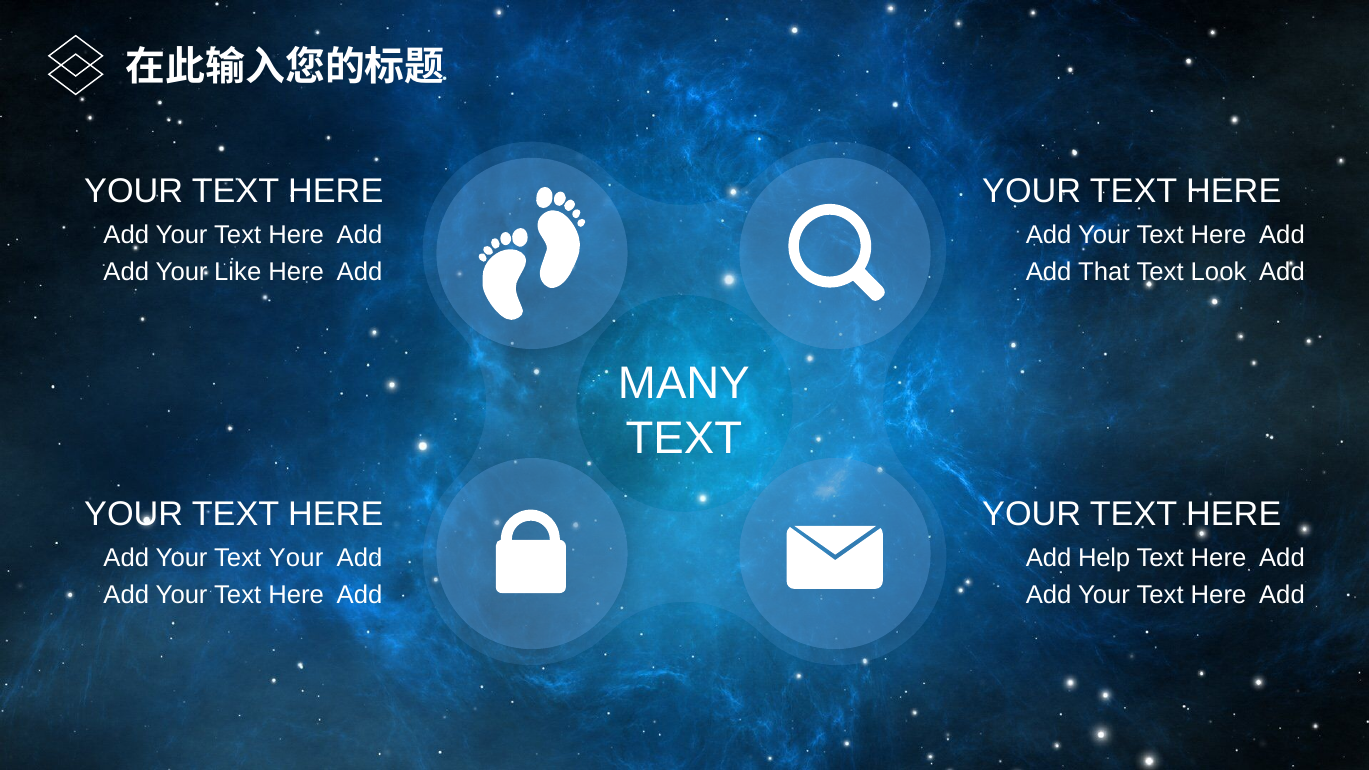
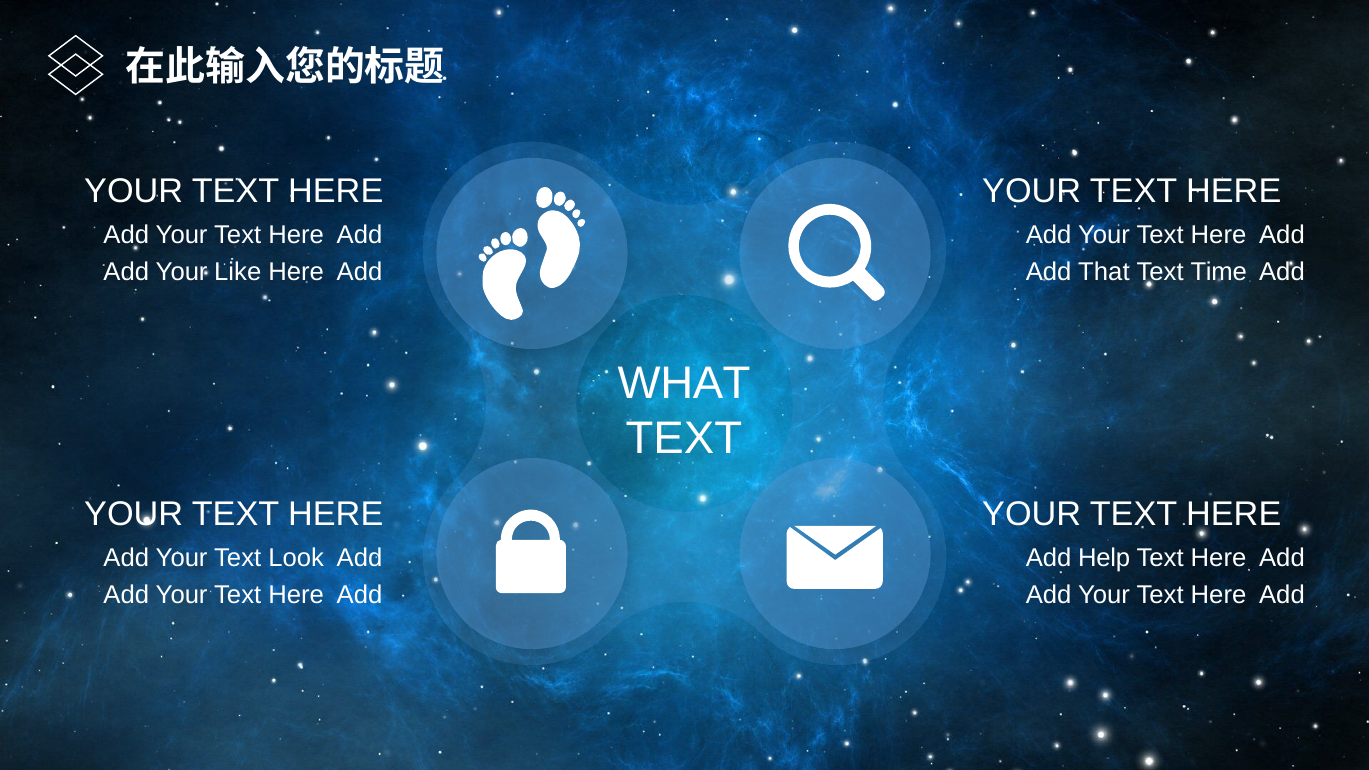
Look: Look -> Time
MANY: MANY -> WHAT
Your Text Your: Your -> Look
